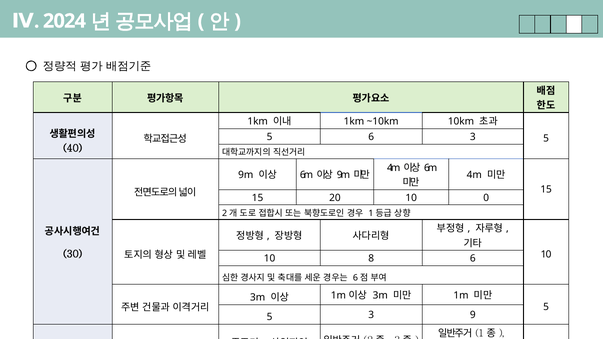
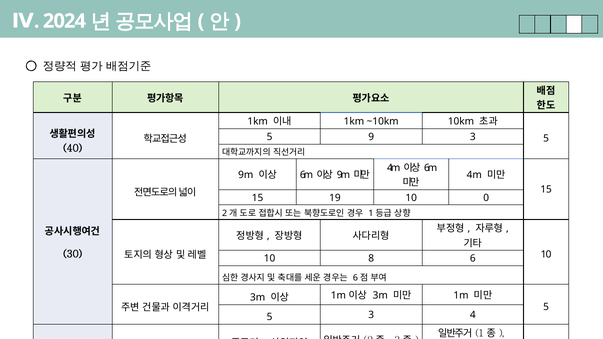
5 6: 6 -> 9
20: 20 -> 19
9: 9 -> 4
